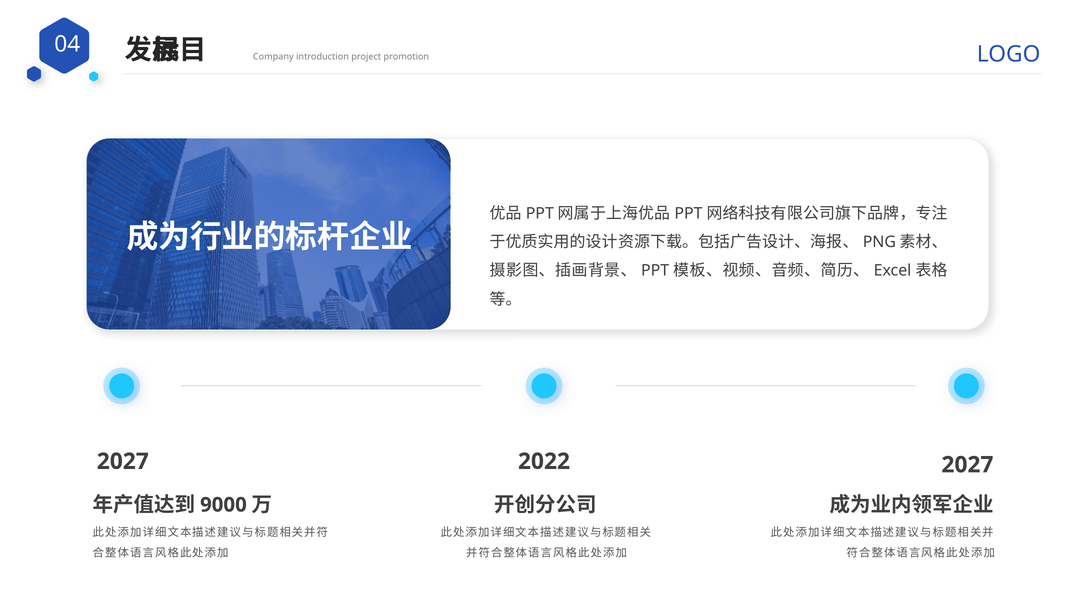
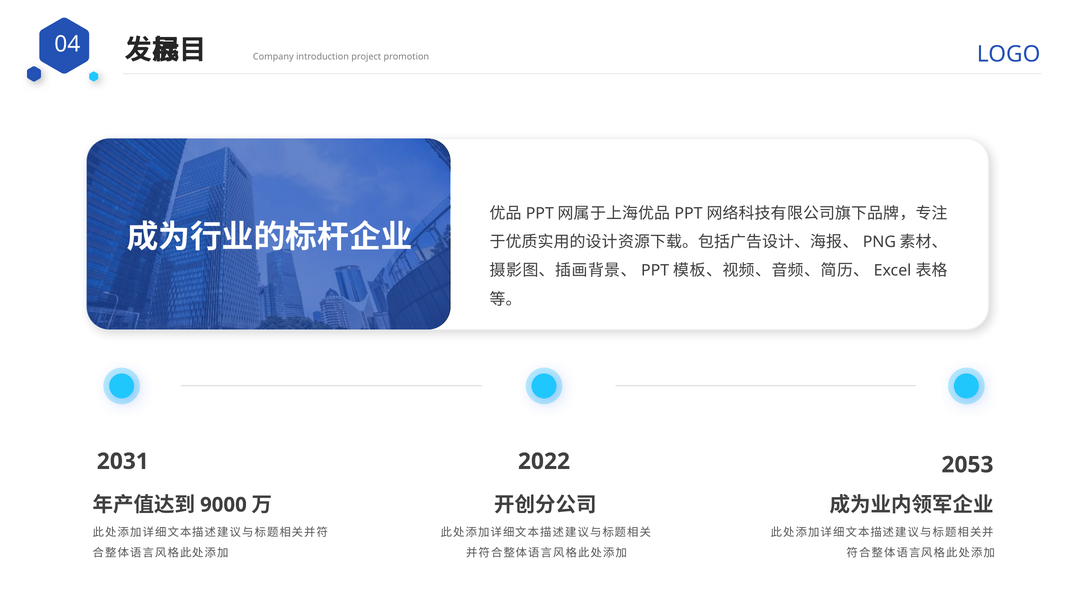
2027 at (123, 461): 2027 -> 2031
2022 2027: 2027 -> 2053
